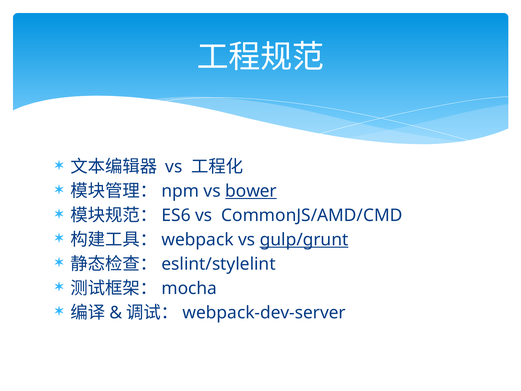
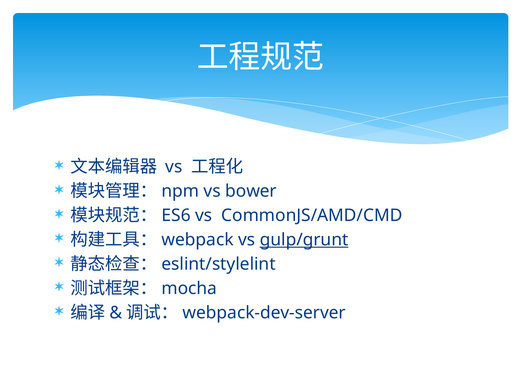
bower underline: present -> none
